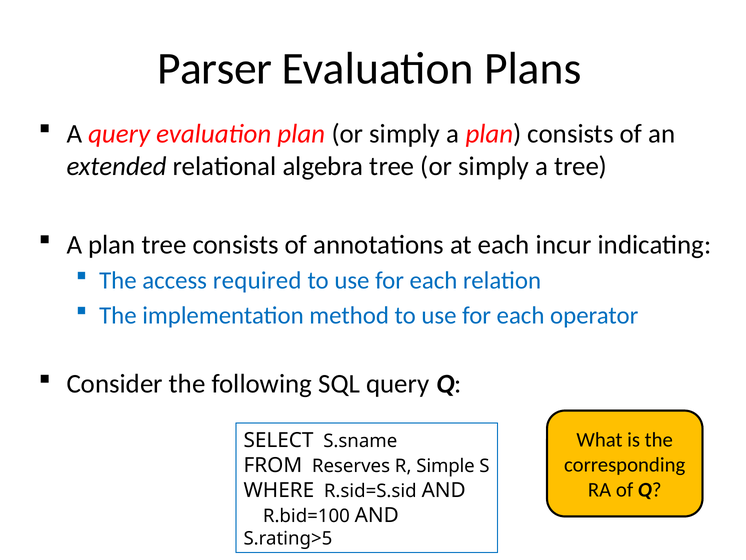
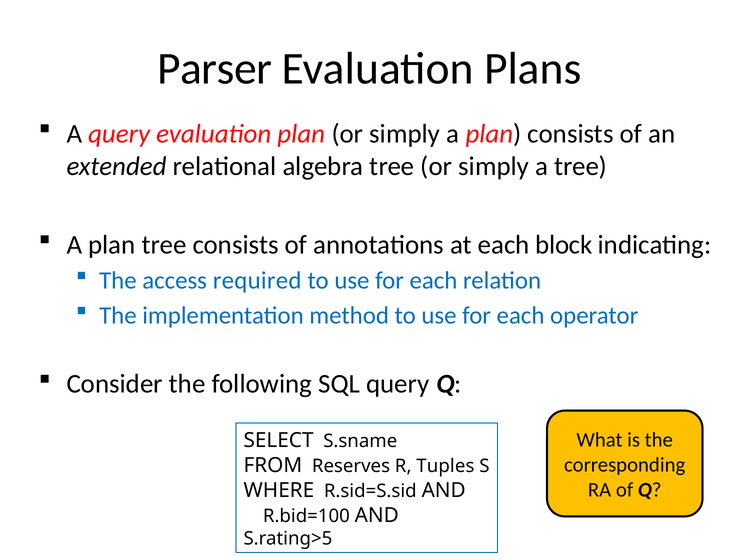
incur: incur -> block
Simple: Simple -> Tuples
